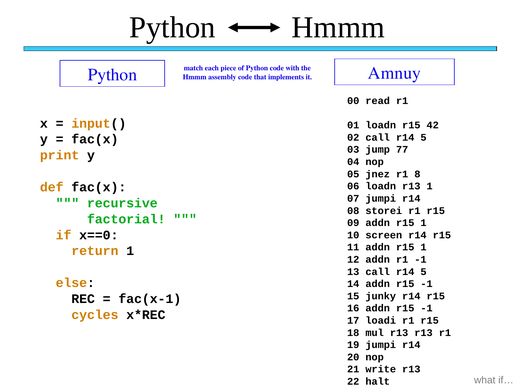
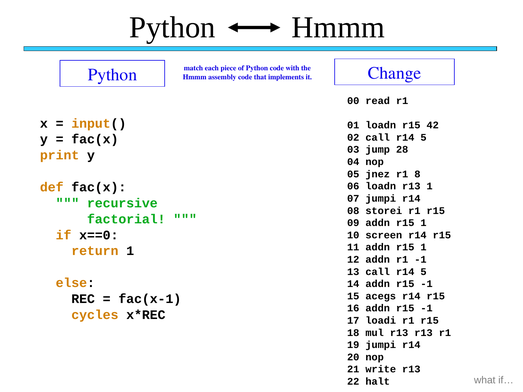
Amnuy: Amnuy -> Change
77: 77 -> 28
junky: junky -> acegs
